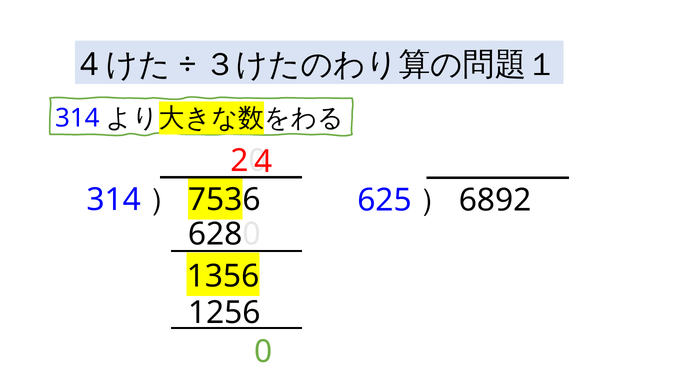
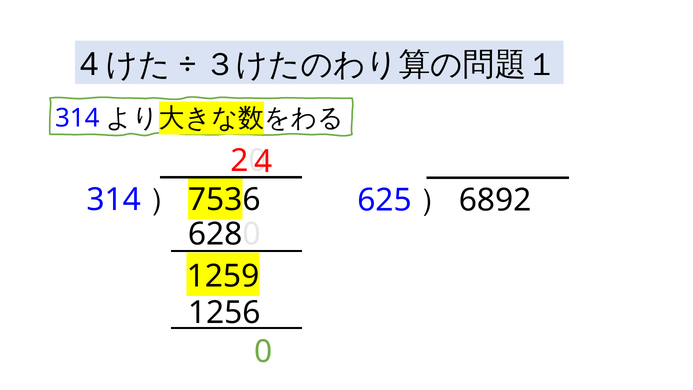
1356: 1356 -> 1259
